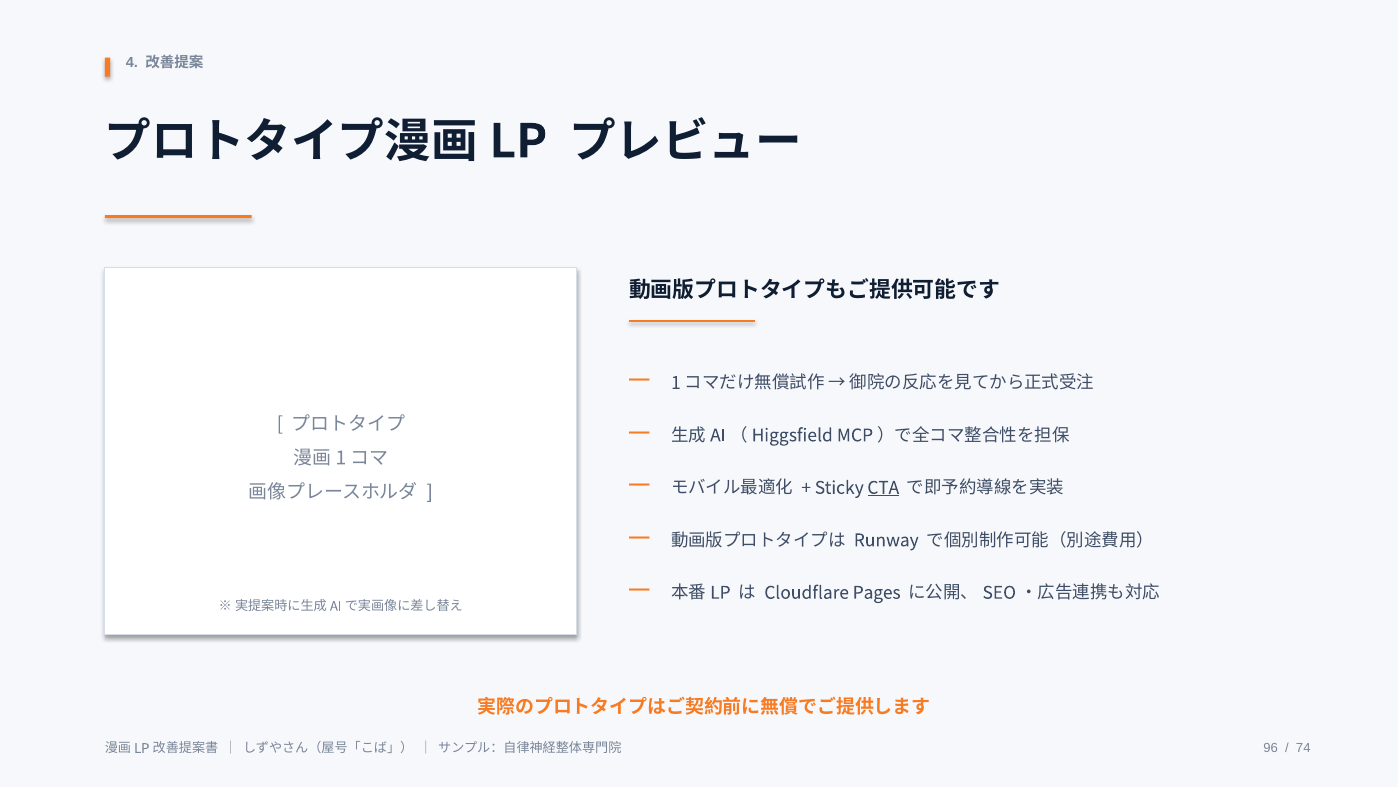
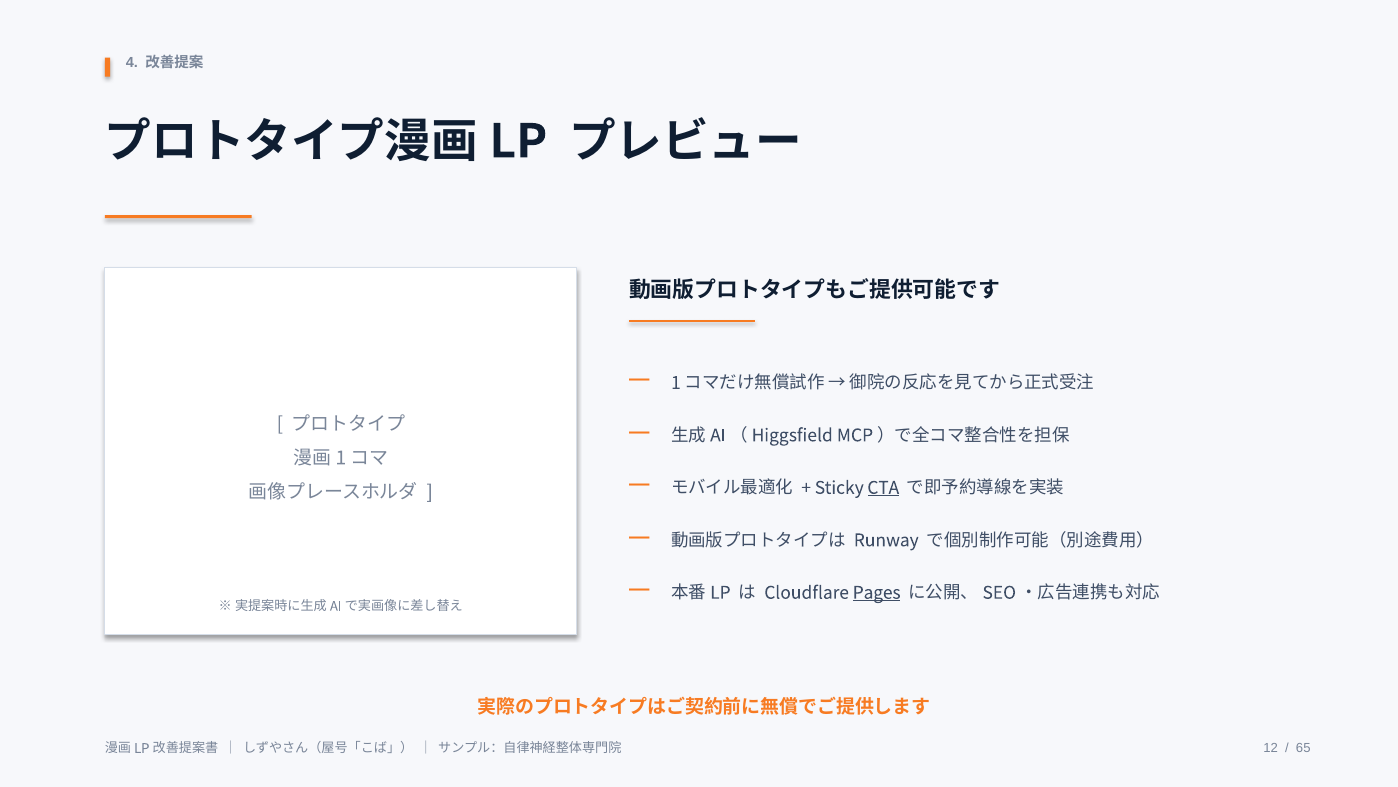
Pages underline: none -> present
96: 96 -> 12
74: 74 -> 65
